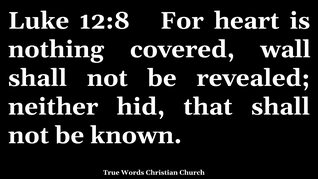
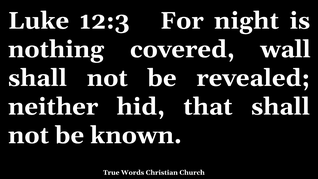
12:8: 12:8 -> 12:3
heart: heart -> night
